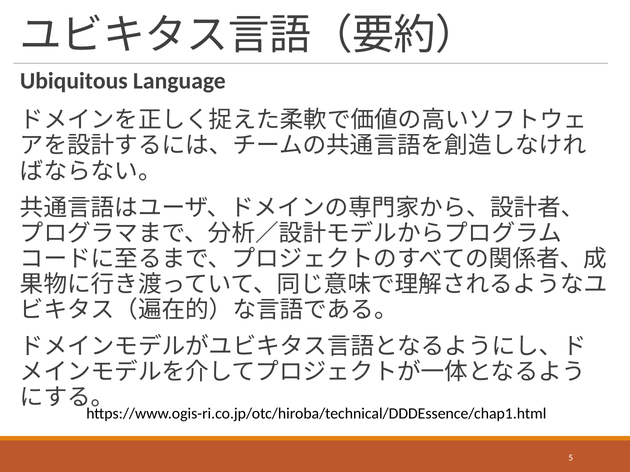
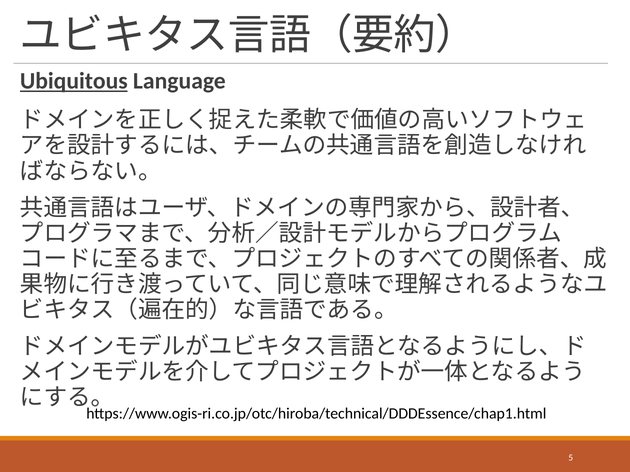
Ubiquitous underline: none -> present
